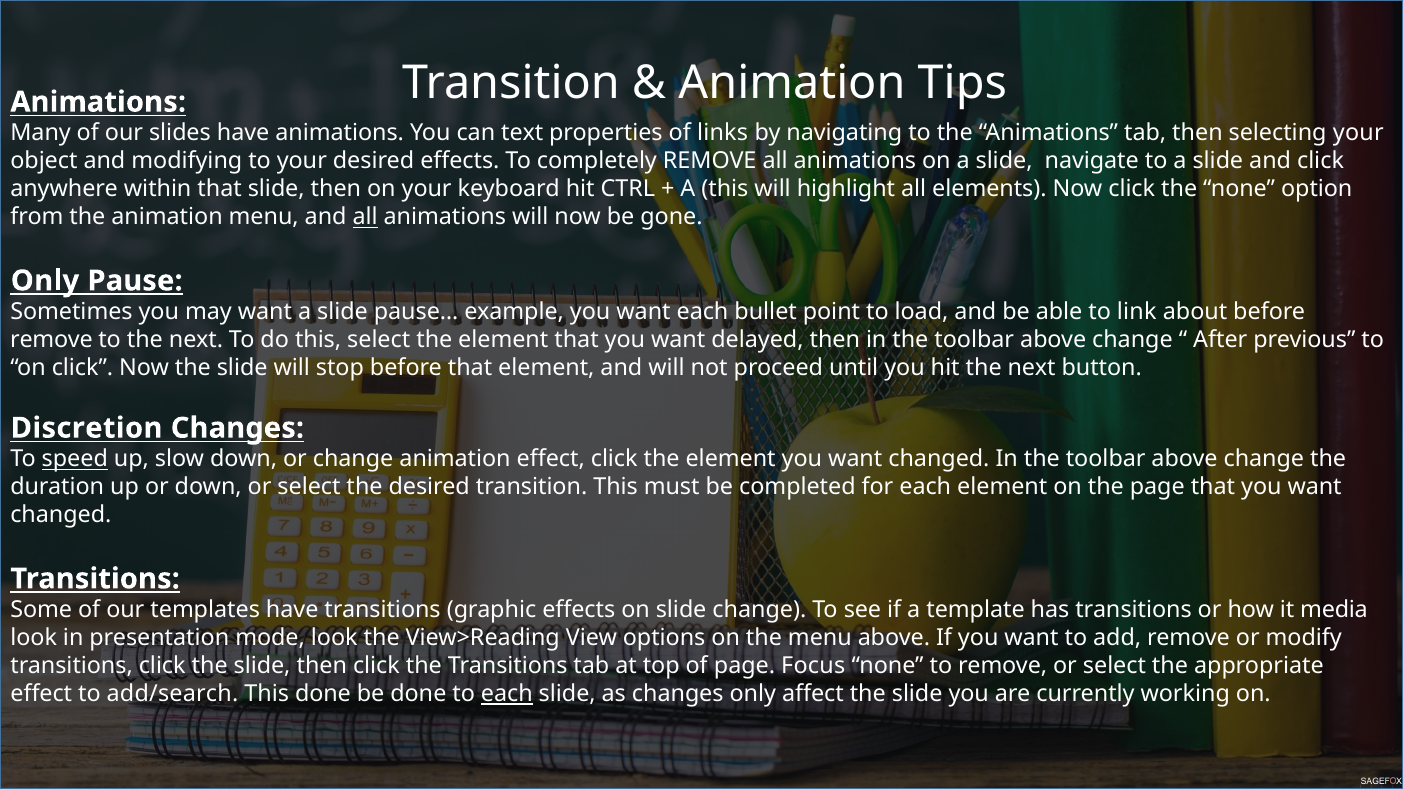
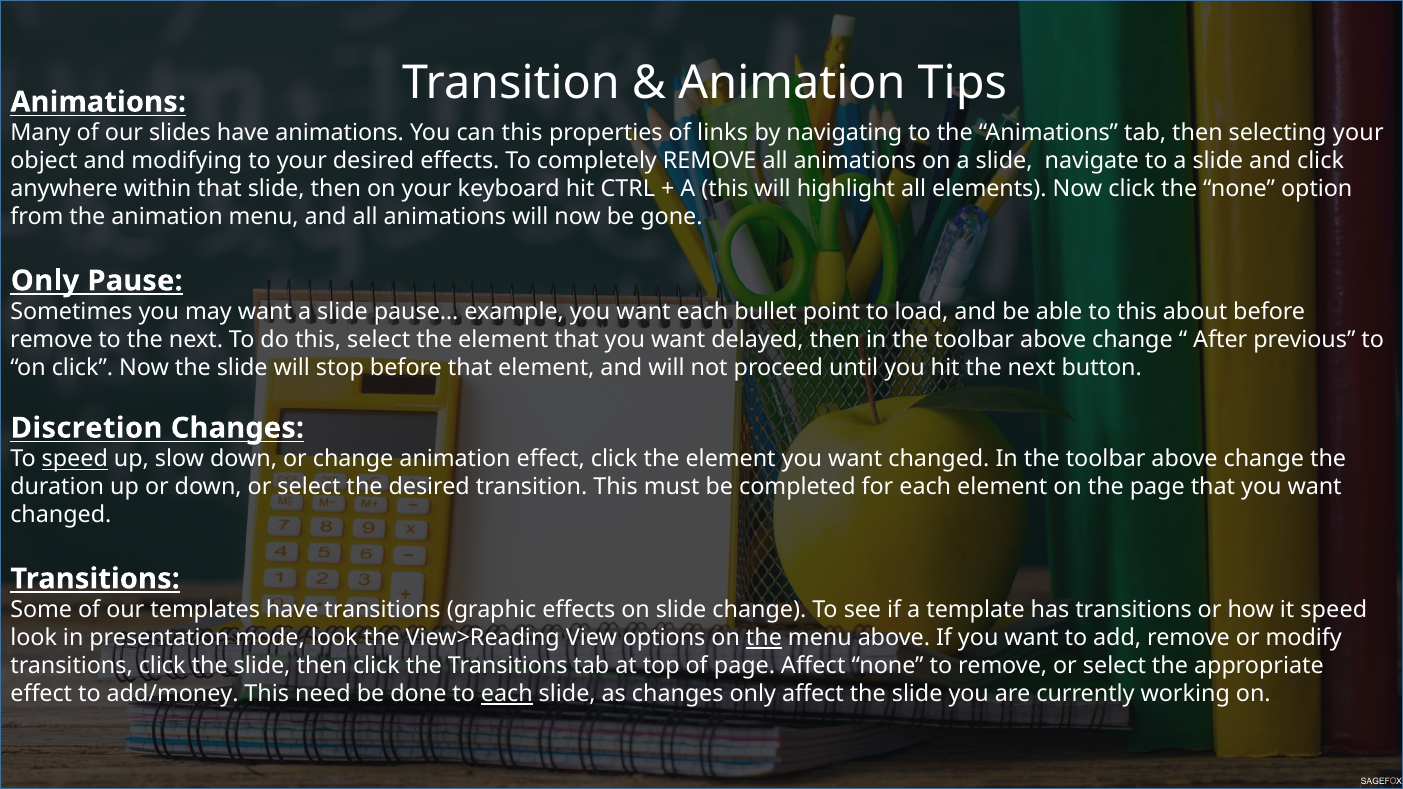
can text: text -> this
all at (365, 217) underline: present -> none
to link: link -> this
it media: media -> speed
the at (764, 638) underline: none -> present
page Focus: Focus -> Affect
add/search: add/search -> add/money
This done: done -> need
